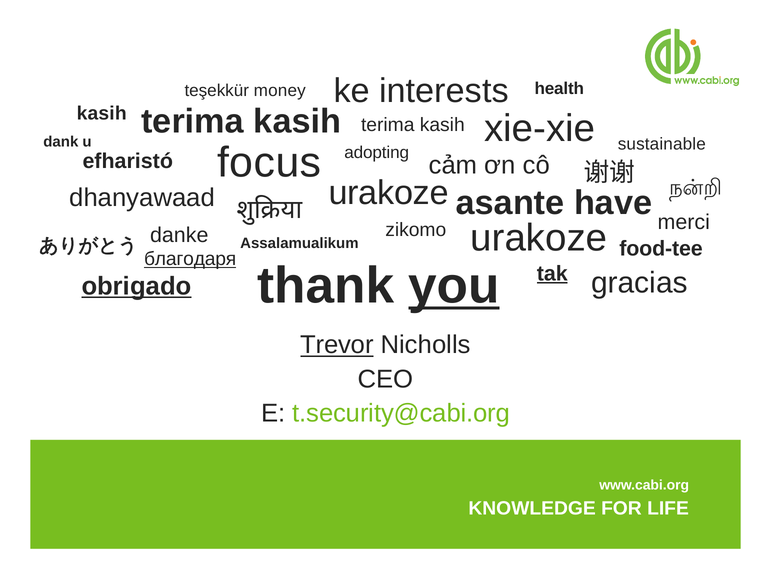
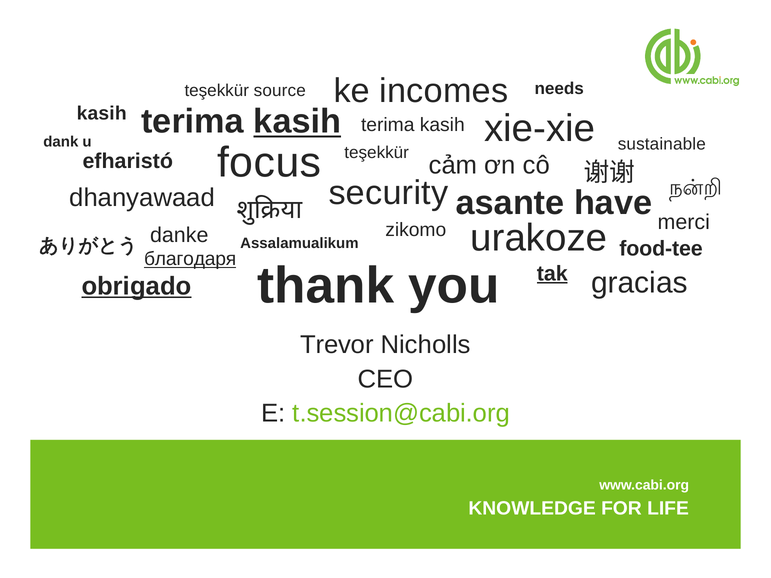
interests: interests -> incomes
health: health -> needs
money: money -> source
kasih at (297, 122) underline: none -> present
adopting at (377, 152): adopting -> teşekkür
urakoze at (389, 193): urakoze -> security
you underline: present -> none
Trevor underline: present -> none
t.security@cabi.org: t.security@cabi.org -> t.session@cabi.org
